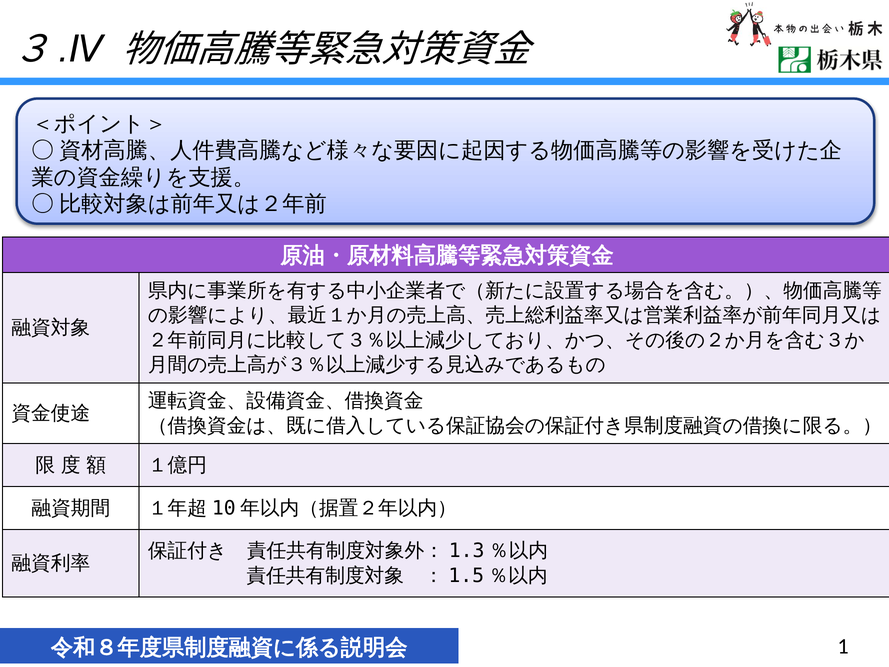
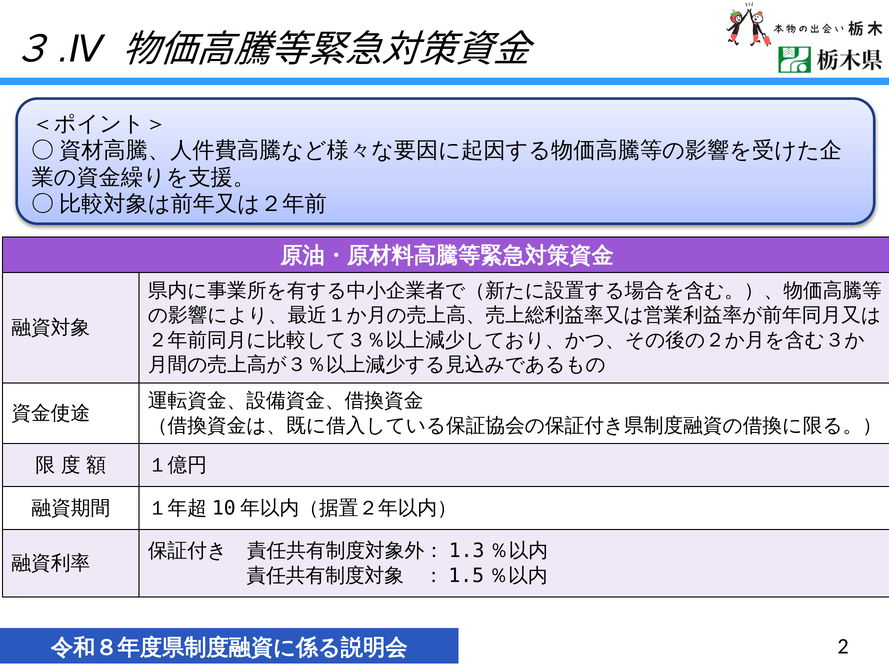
1: 1 -> 2
